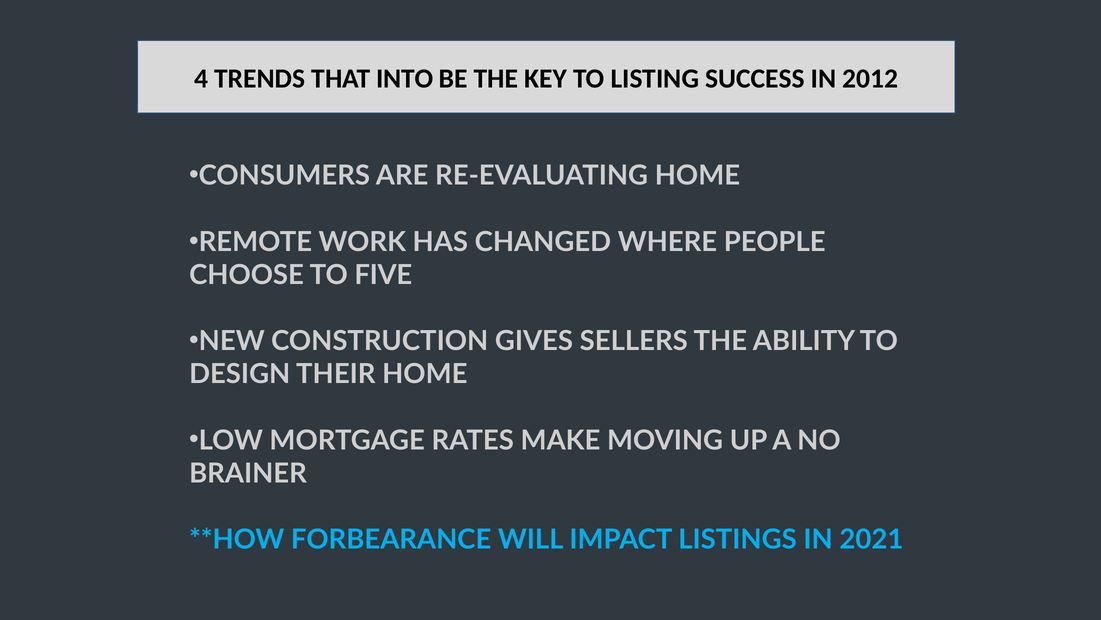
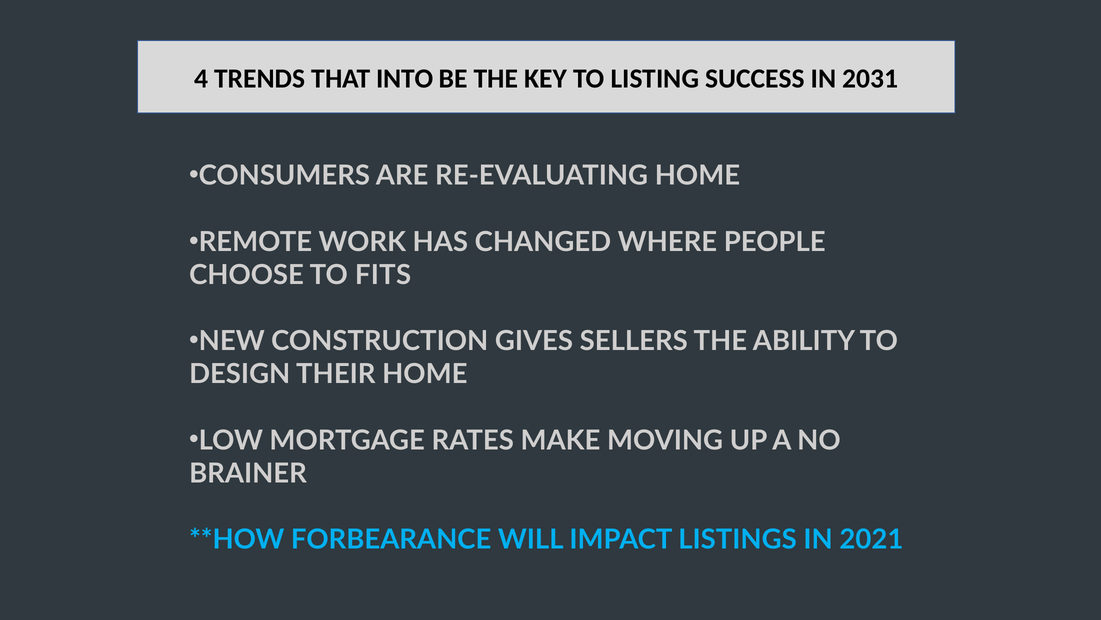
2012: 2012 -> 2031
FIVE: FIVE -> FITS
